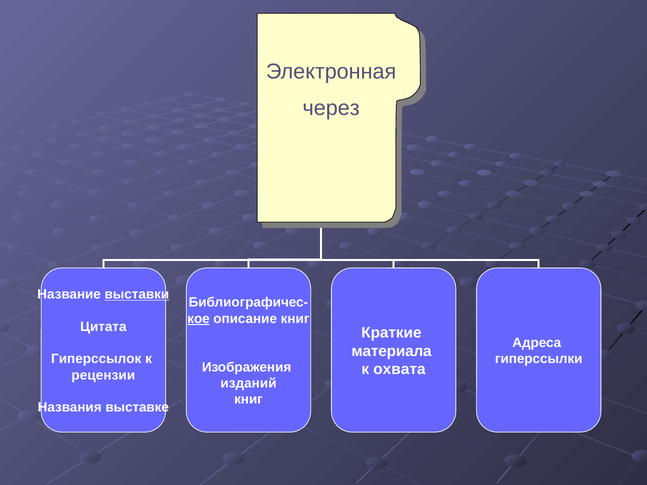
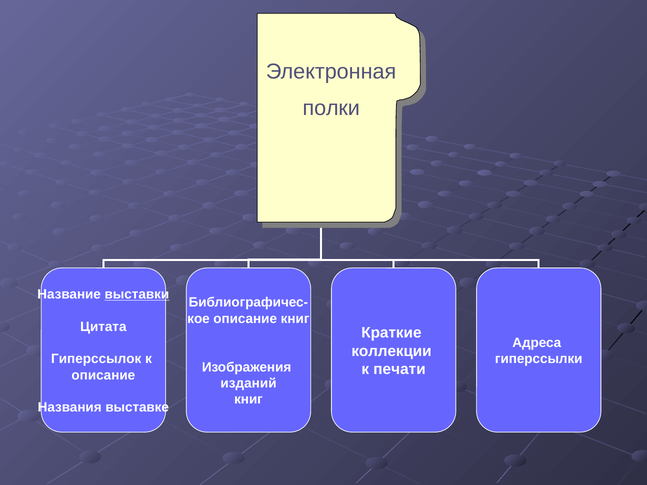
через: через -> полки
кое underline: present -> none
материала: материала -> коллекции
охвата: охвата -> печати
рецензии at (103, 375): рецензии -> описание
